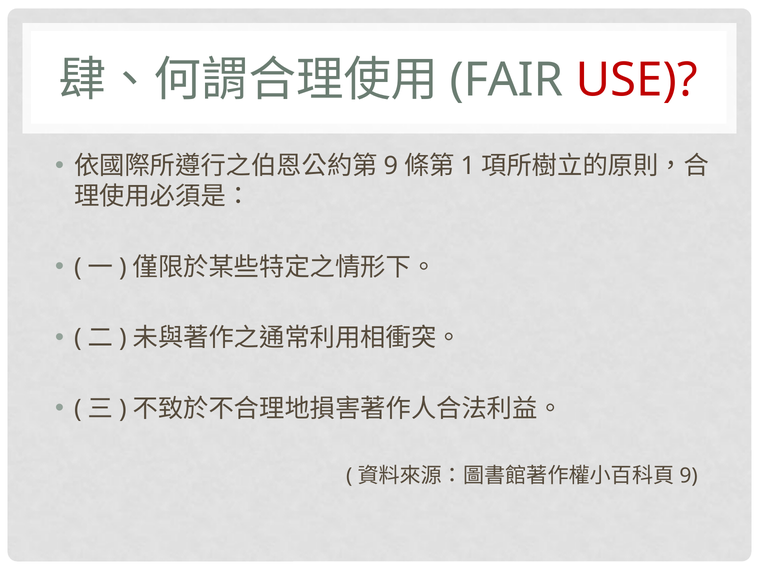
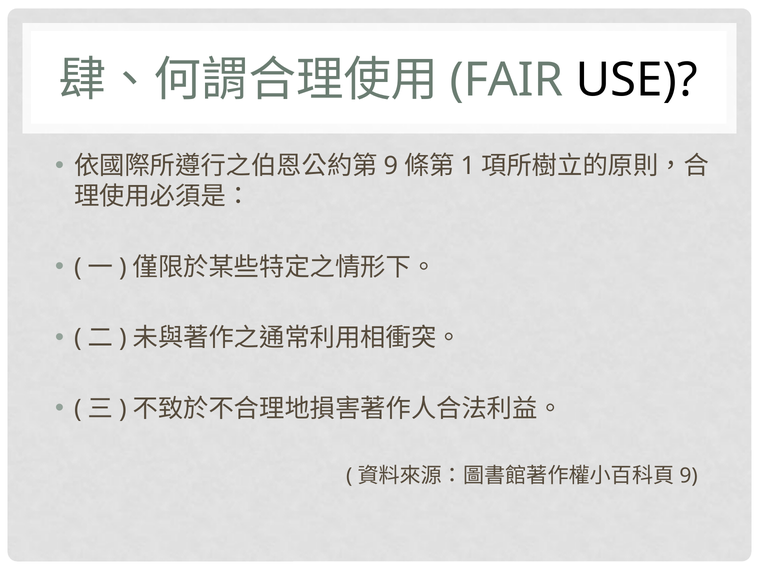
USE colour: red -> black
